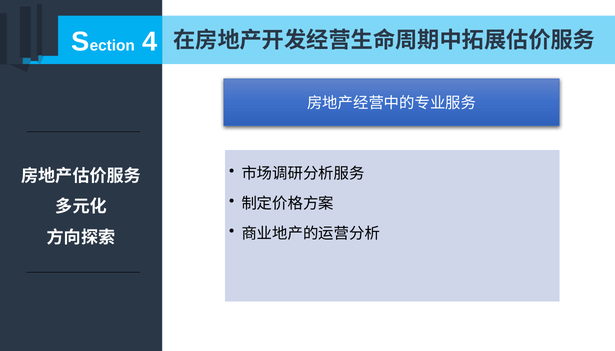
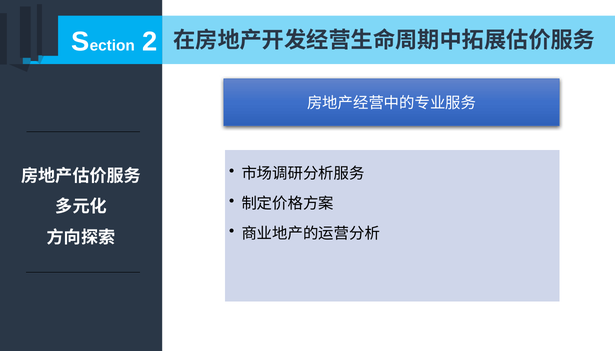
4: 4 -> 2
